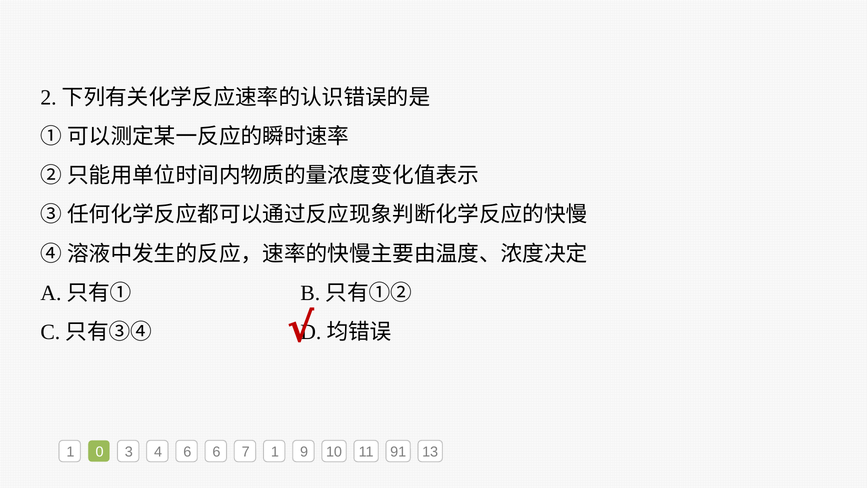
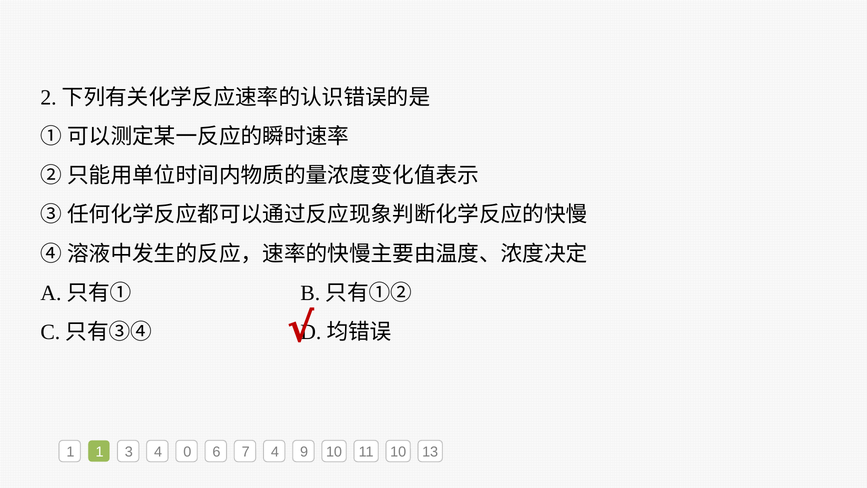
1 0: 0 -> 1
4 6: 6 -> 0
7 1: 1 -> 4
11 91: 91 -> 10
